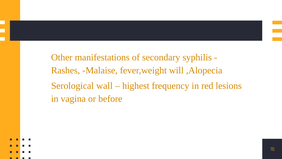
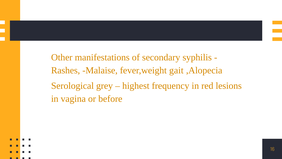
will: will -> gait
wall: wall -> grey
